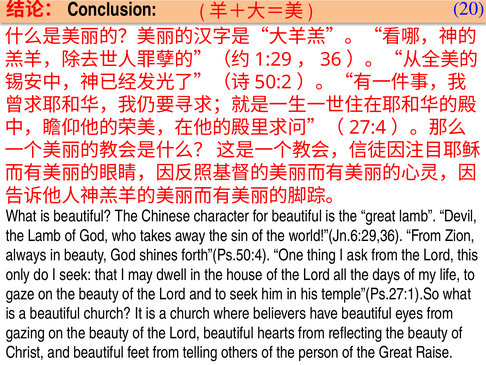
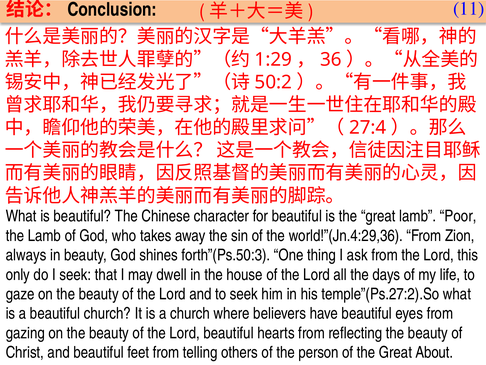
20: 20 -> 11
Devil: Devil -> Poor
world!”(Jn.6:29,36: world!”(Jn.6:29,36 -> world!”(Jn.4:29,36
forth”(Ps.50:4: forth”(Ps.50:4 -> forth”(Ps.50:3
temple”(Ps.27:1).So: temple”(Ps.27:1).So -> temple”(Ps.27:2).So
Raise: Raise -> About
